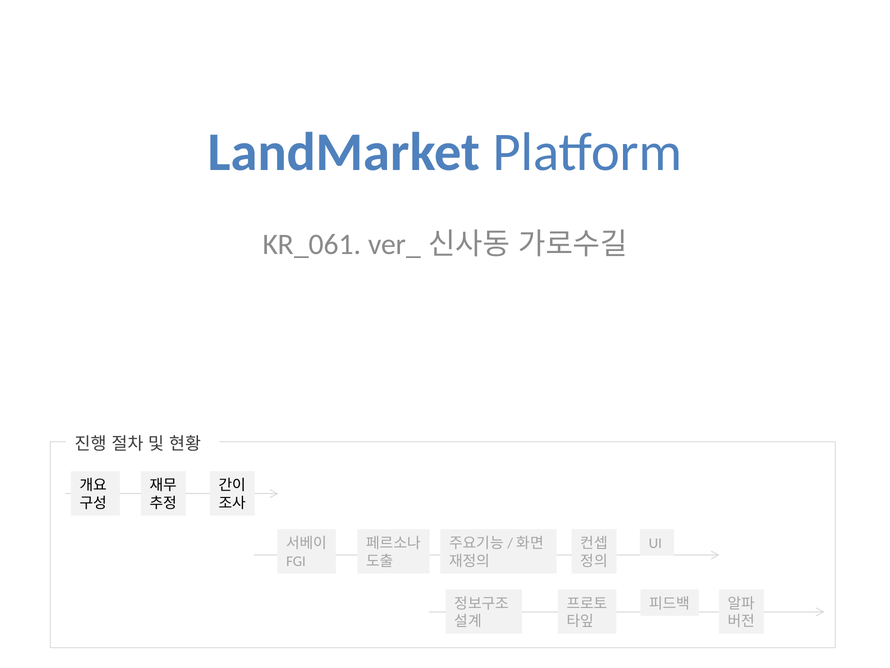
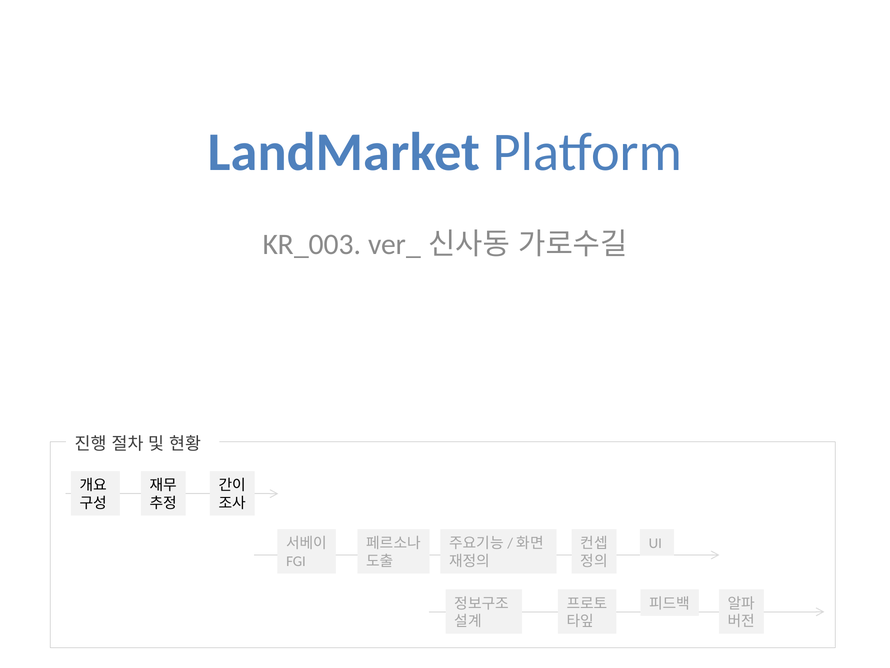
KR_061: KR_061 -> KR_003
